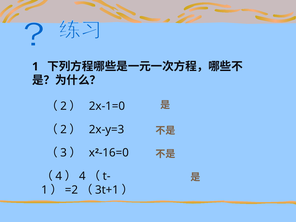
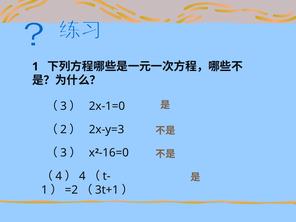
2 at (64, 106): 2 -> 3
